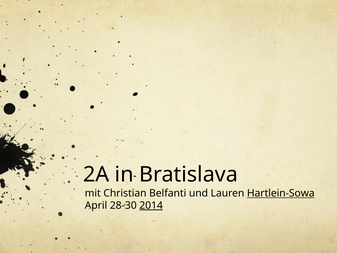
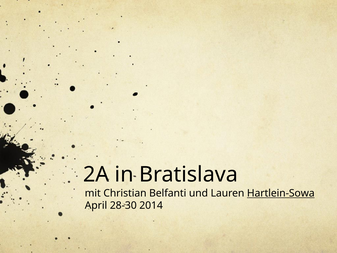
2014 underline: present -> none
